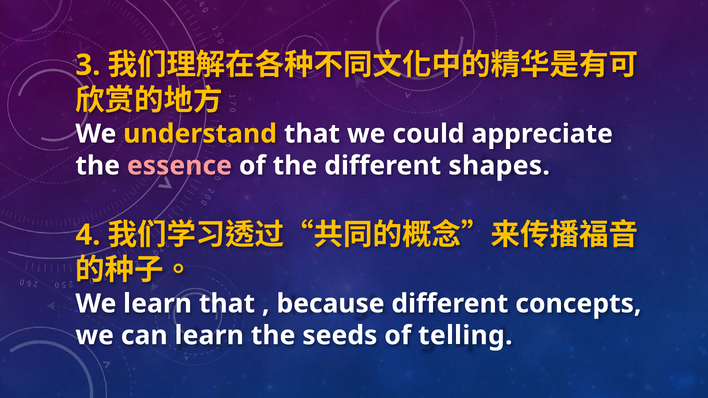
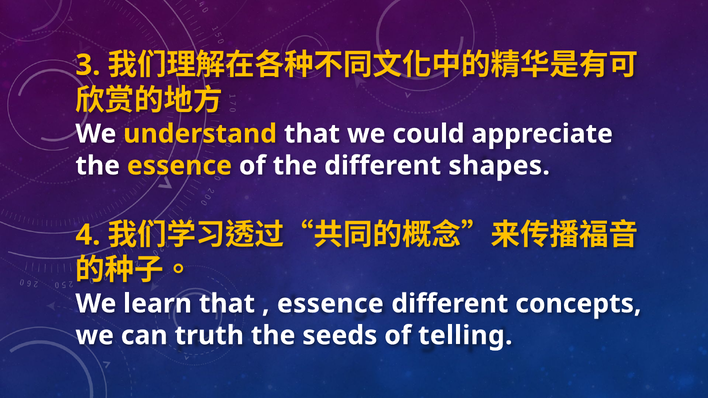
essence at (179, 166) colour: pink -> yellow
because at (330, 304): because -> essence
can learn: learn -> truth
